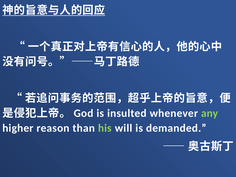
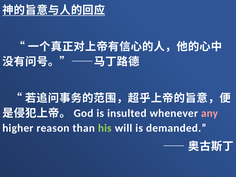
any colour: light green -> pink
